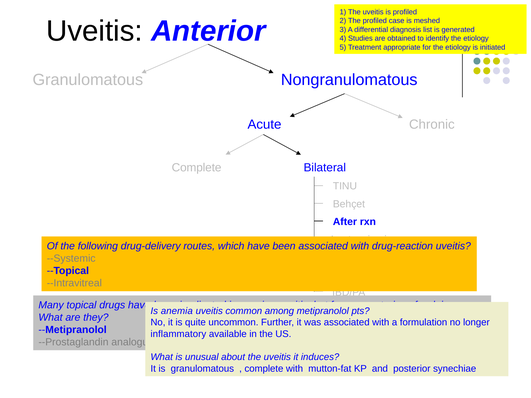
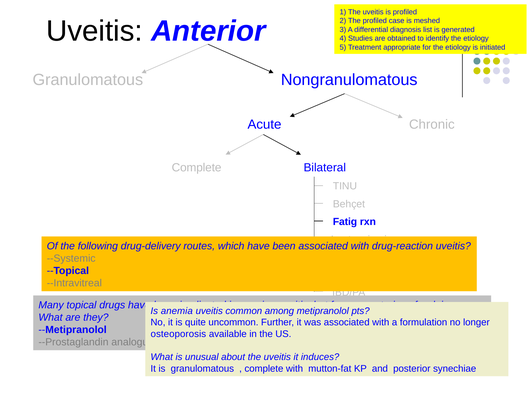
After: After -> Fatig
inflammatory: inflammatory -> osteoporosis
